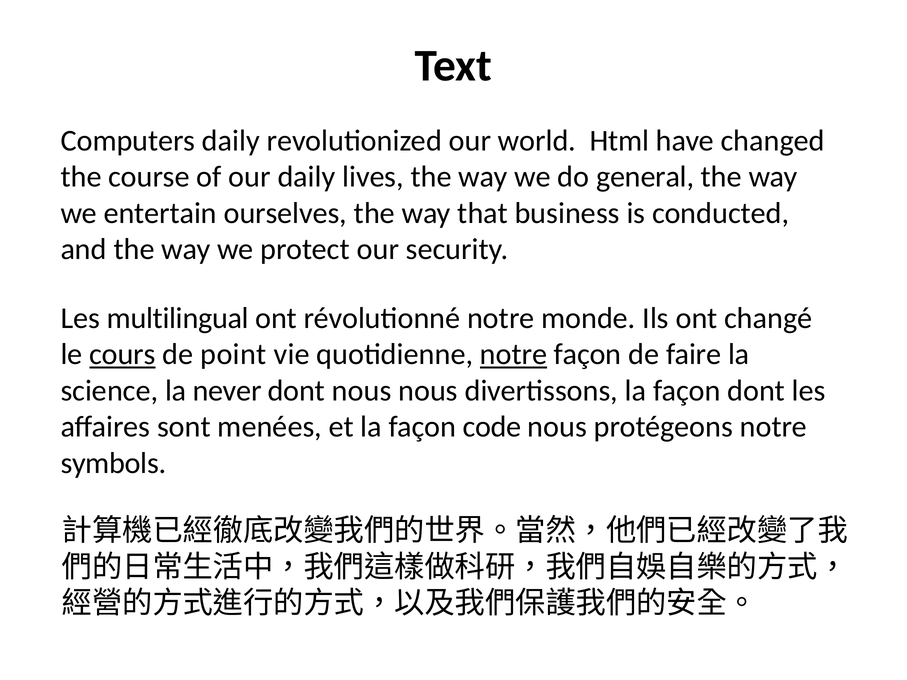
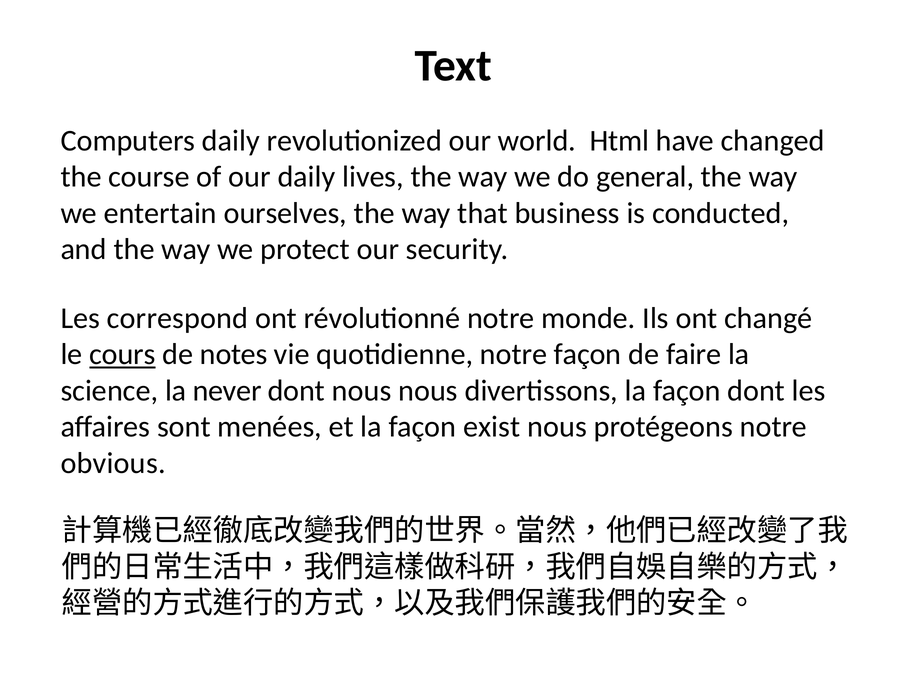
multilingual: multilingual -> correspond
point: point -> notes
notre at (514, 354) underline: present -> none
code: code -> exist
symbols: symbols -> obvious
